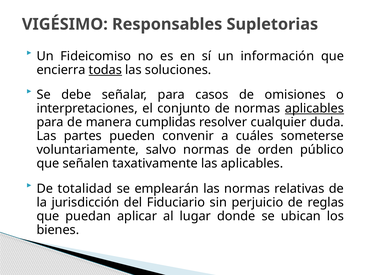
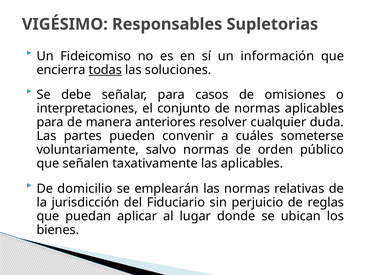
aplicables at (314, 108) underline: present -> none
cumplidas: cumplidas -> anteriores
totalidad: totalidad -> domicilio
